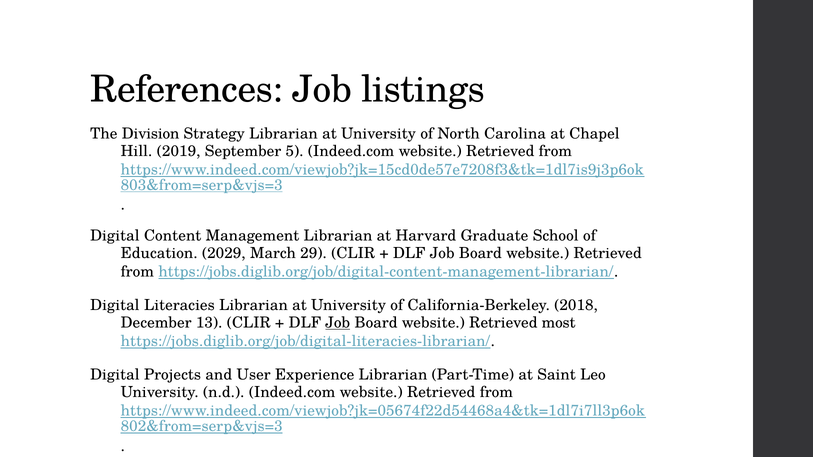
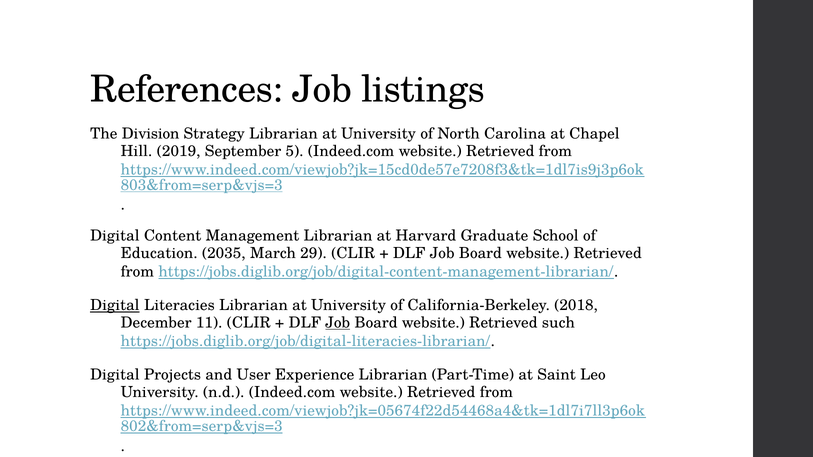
2029: 2029 -> 2035
Digital at (115, 306) underline: none -> present
13: 13 -> 11
most: most -> such
